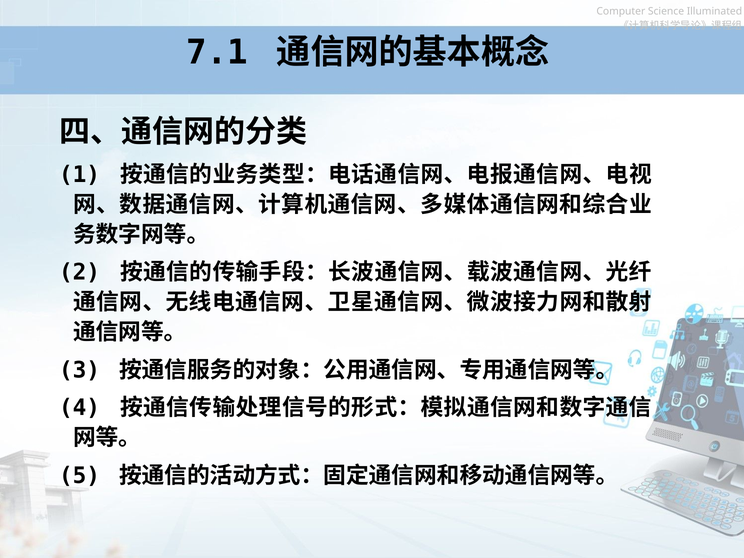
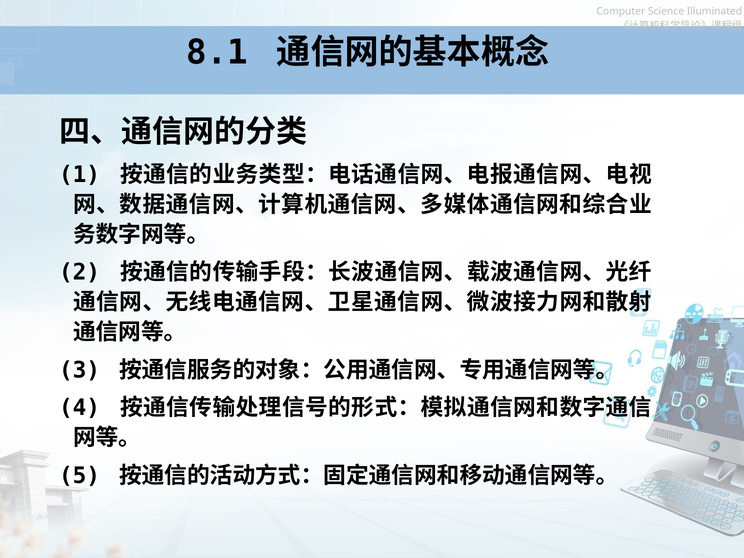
7.1: 7.1 -> 8.1
